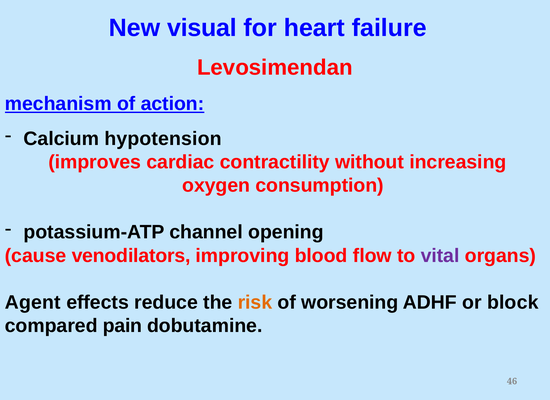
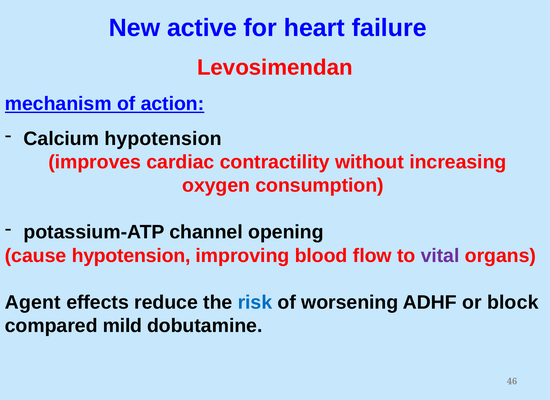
visual: visual -> active
cause venodilators: venodilators -> hypotension
risk colour: orange -> blue
pain: pain -> mild
